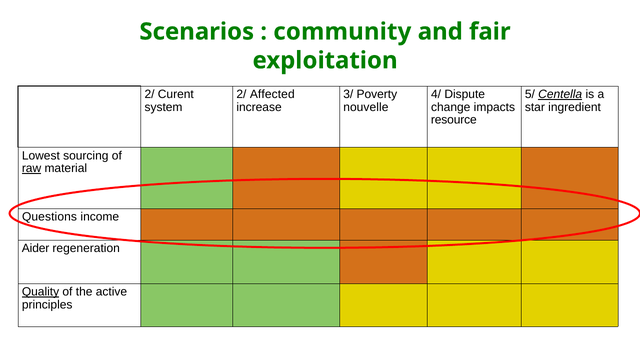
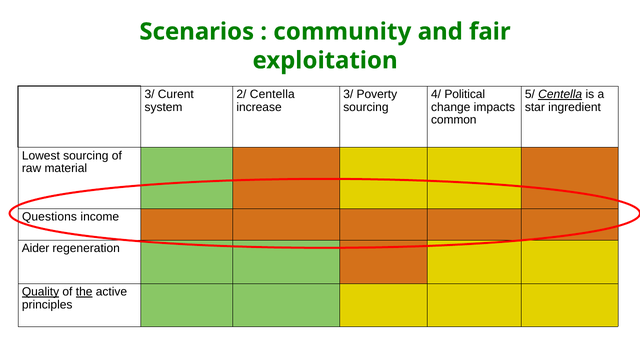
2/ at (150, 94): 2/ -> 3/
2/ Affected: Affected -> Centella
Dispute: Dispute -> Political
nouvelle at (366, 107): nouvelle -> sourcing
resource: resource -> common
raw underline: present -> none
the underline: none -> present
